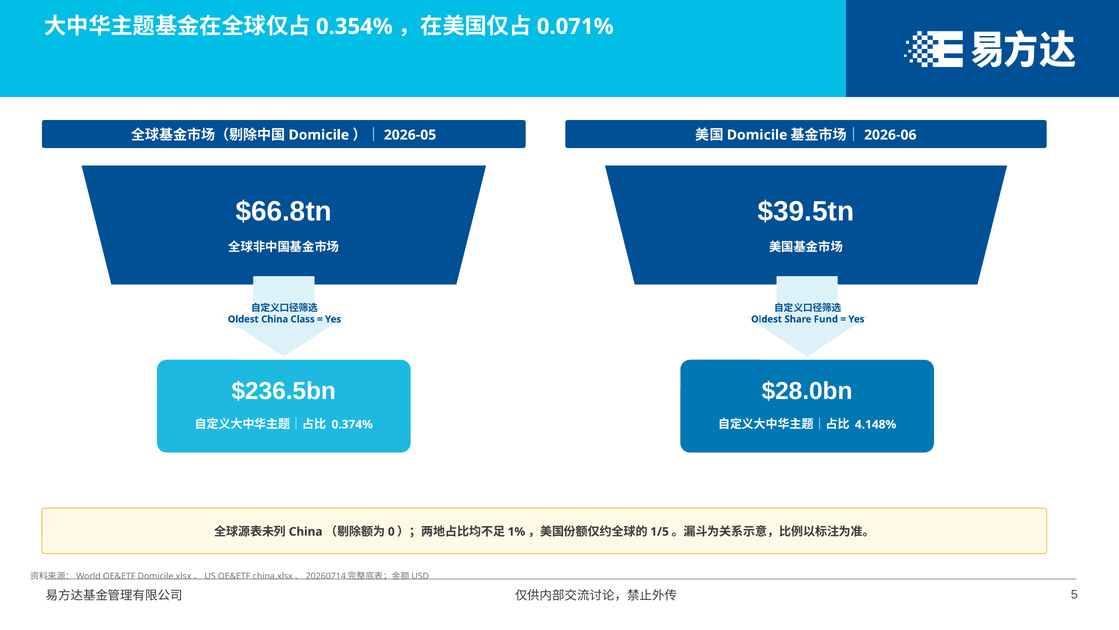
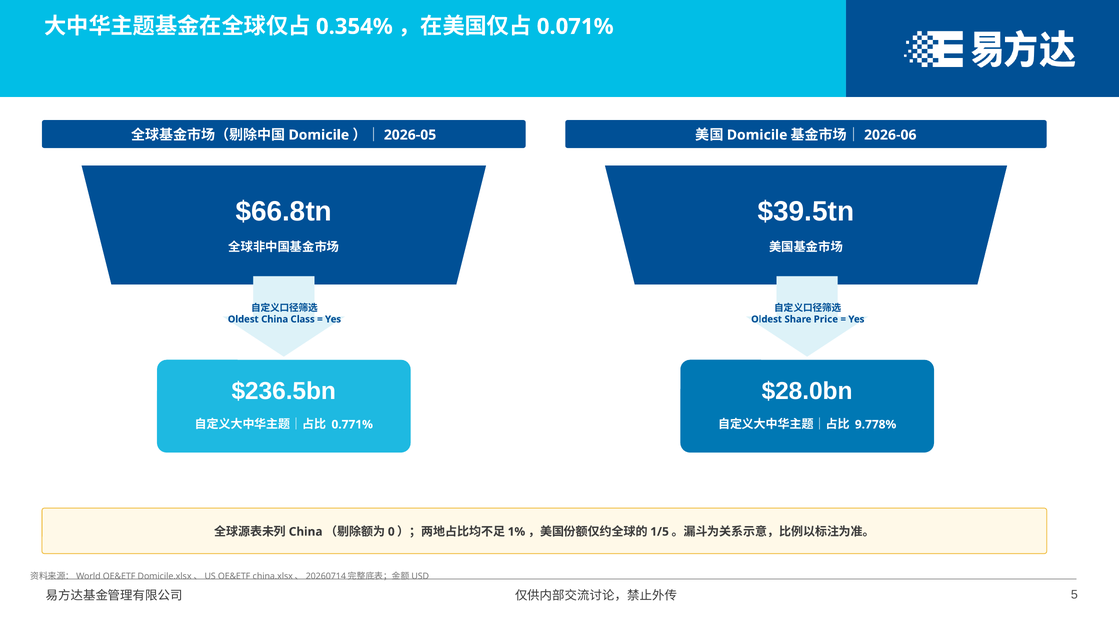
Fund: Fund -> Price
0.374%: 0.374% -> 0.771%
4.148%: 4.148% -> 9.778%
